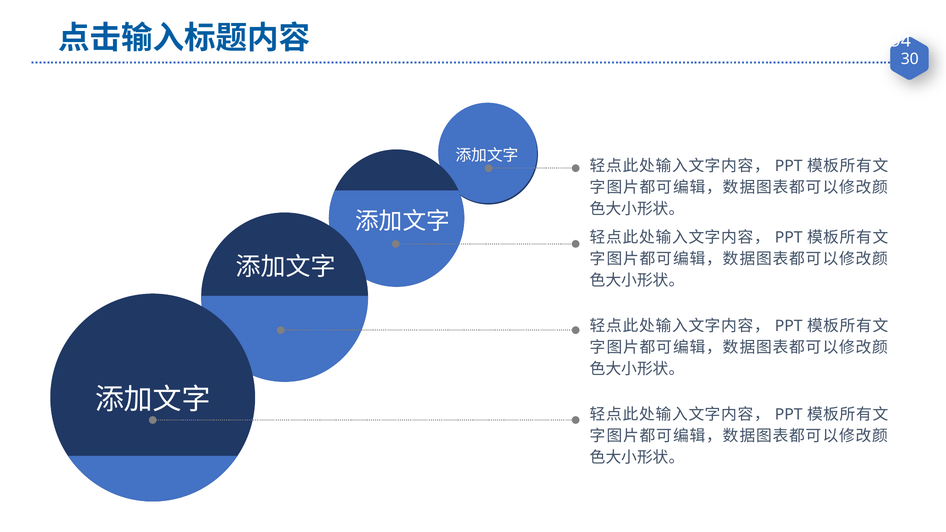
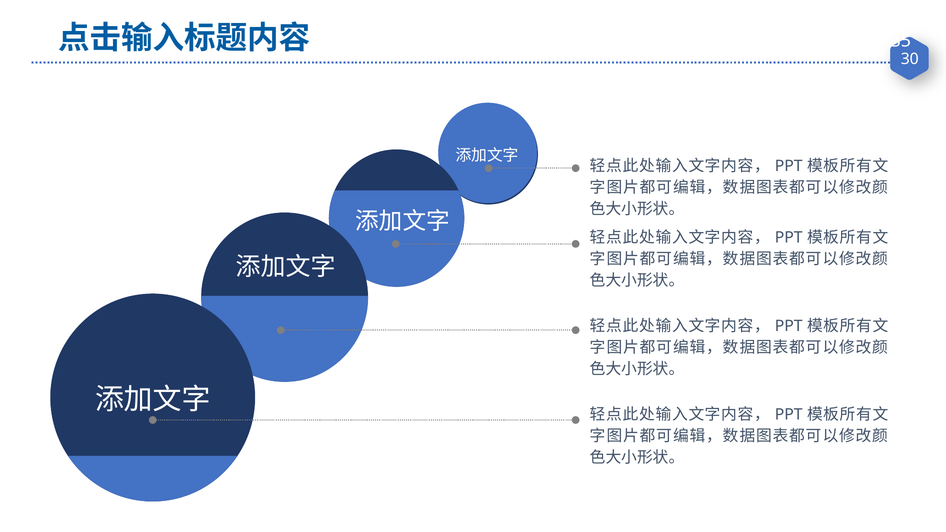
94: 94 -> 35
